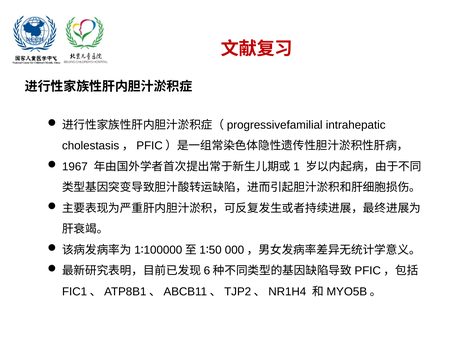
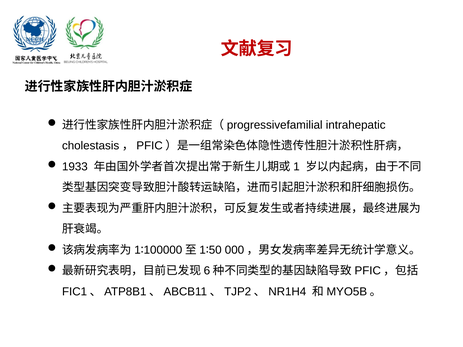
1967: 1967 -> 1933
